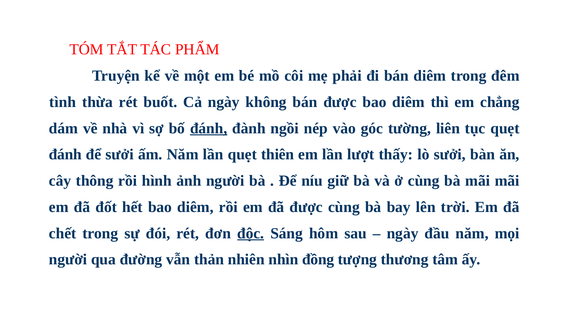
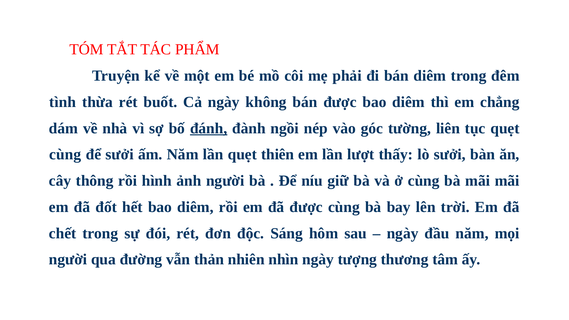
đánh at (65, 155): đánh -> cùng
độc underline: present -> none
nhìn đồng: đồng -> ngày
